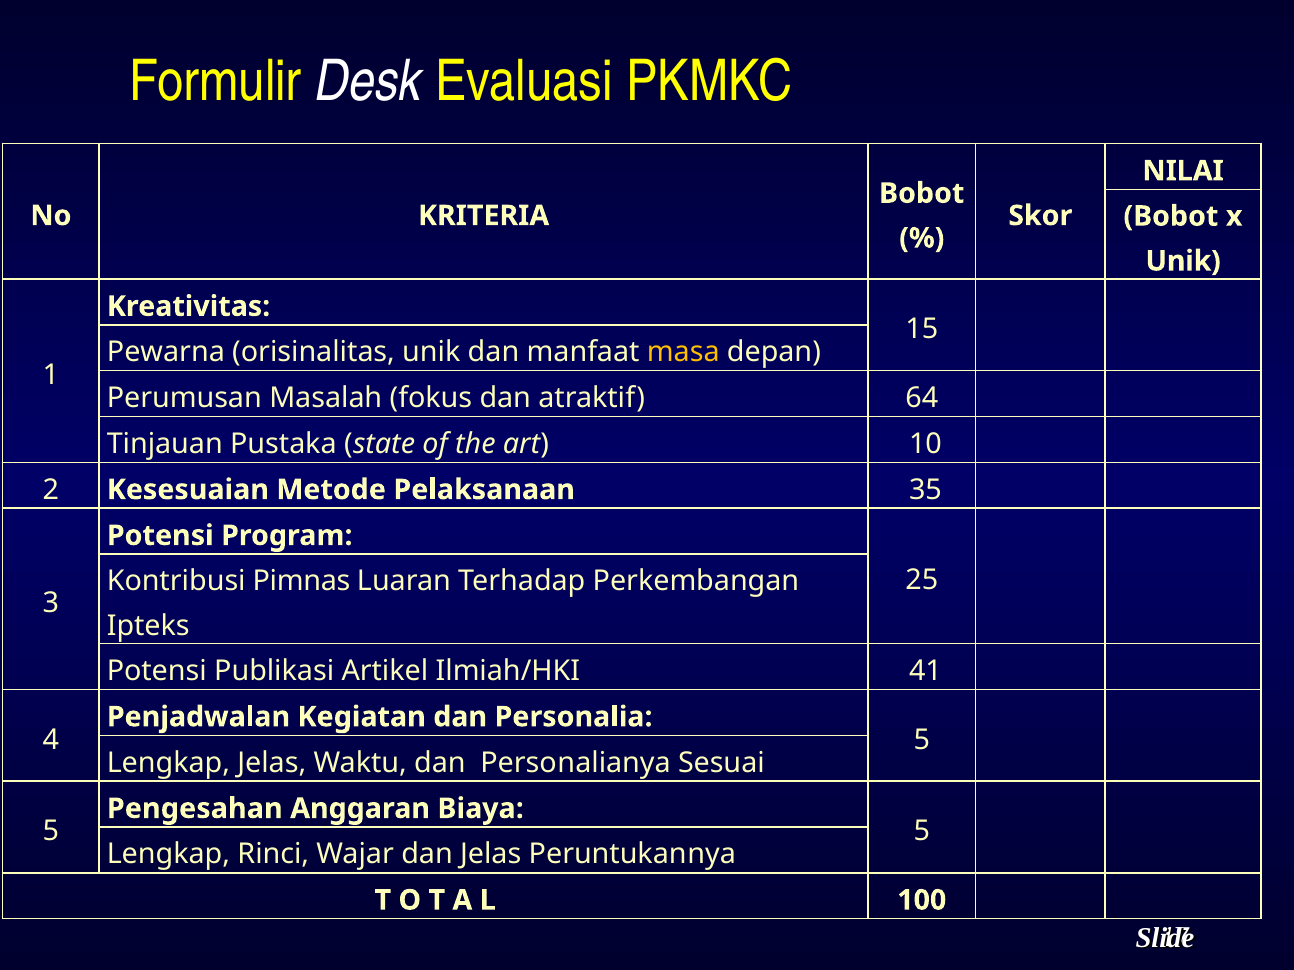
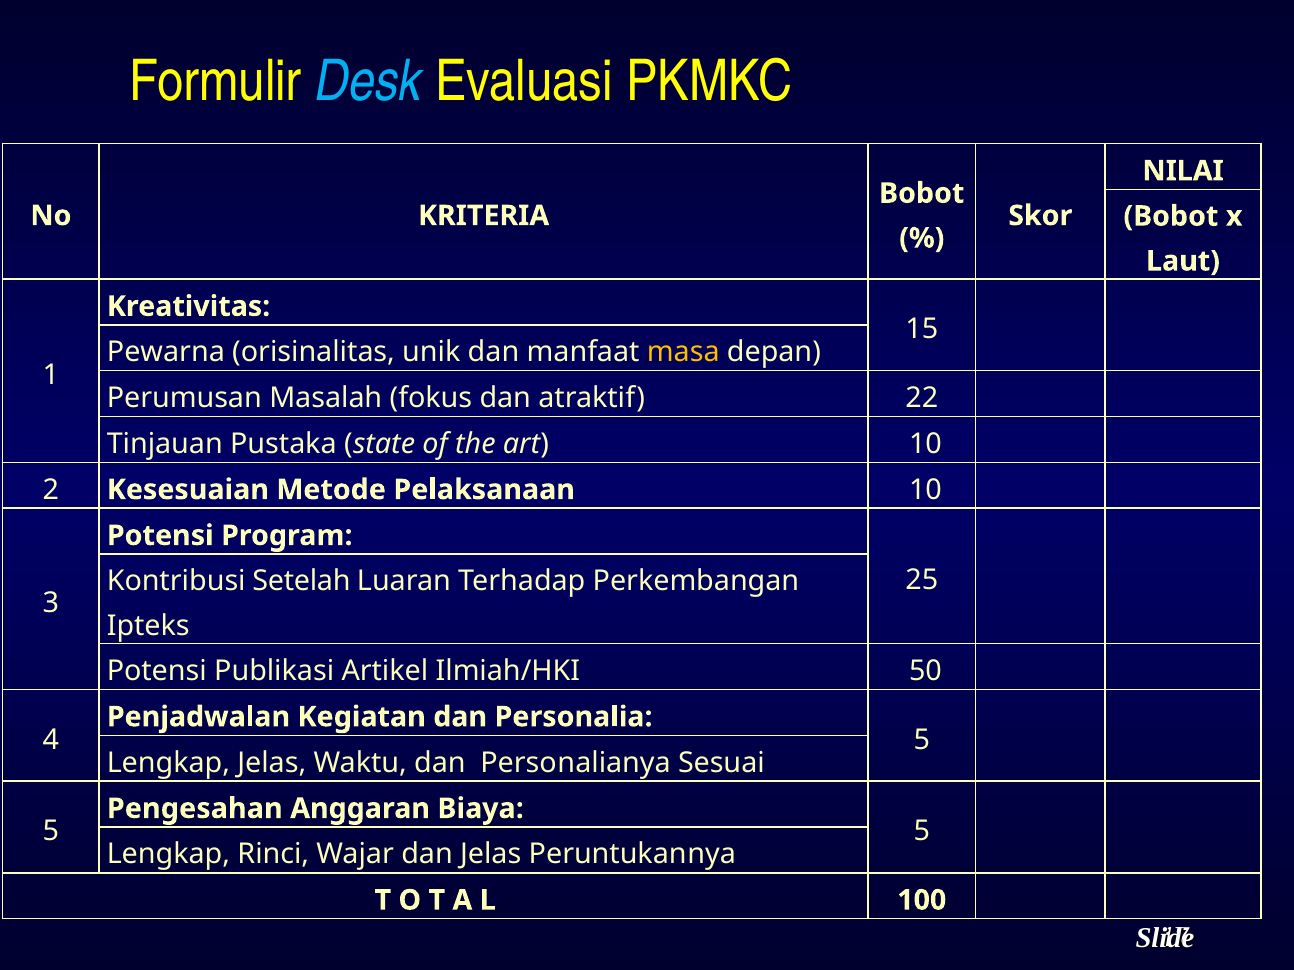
Desk colour: white -> light blue
Unik at (1183, 261): Unik -> Laut
64: 64 -> 22
Pelaksanaan 35: 35 -> 10
Pimnas: Pimnas -> Setelah
41: 41 -> 50
